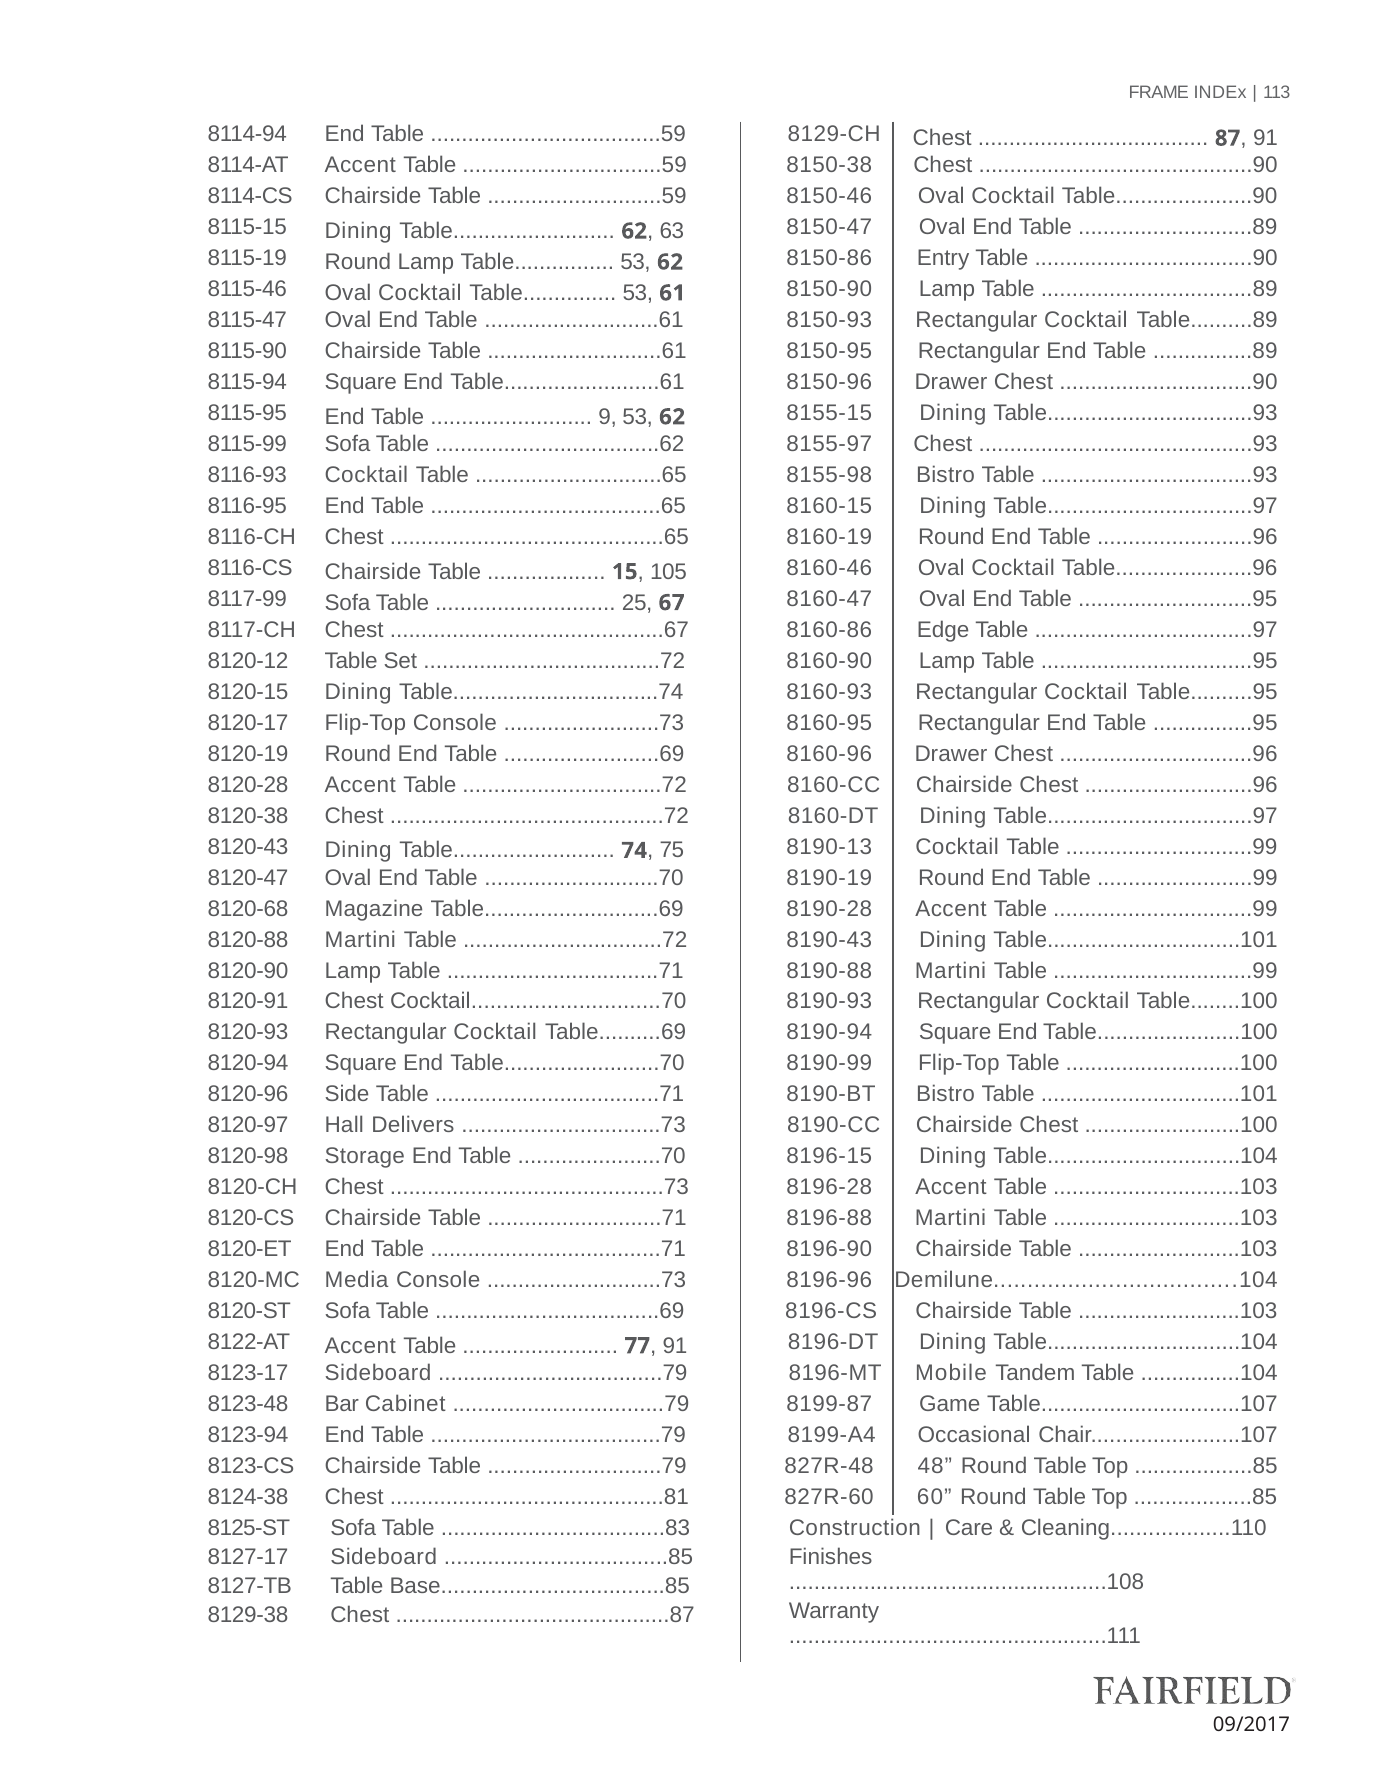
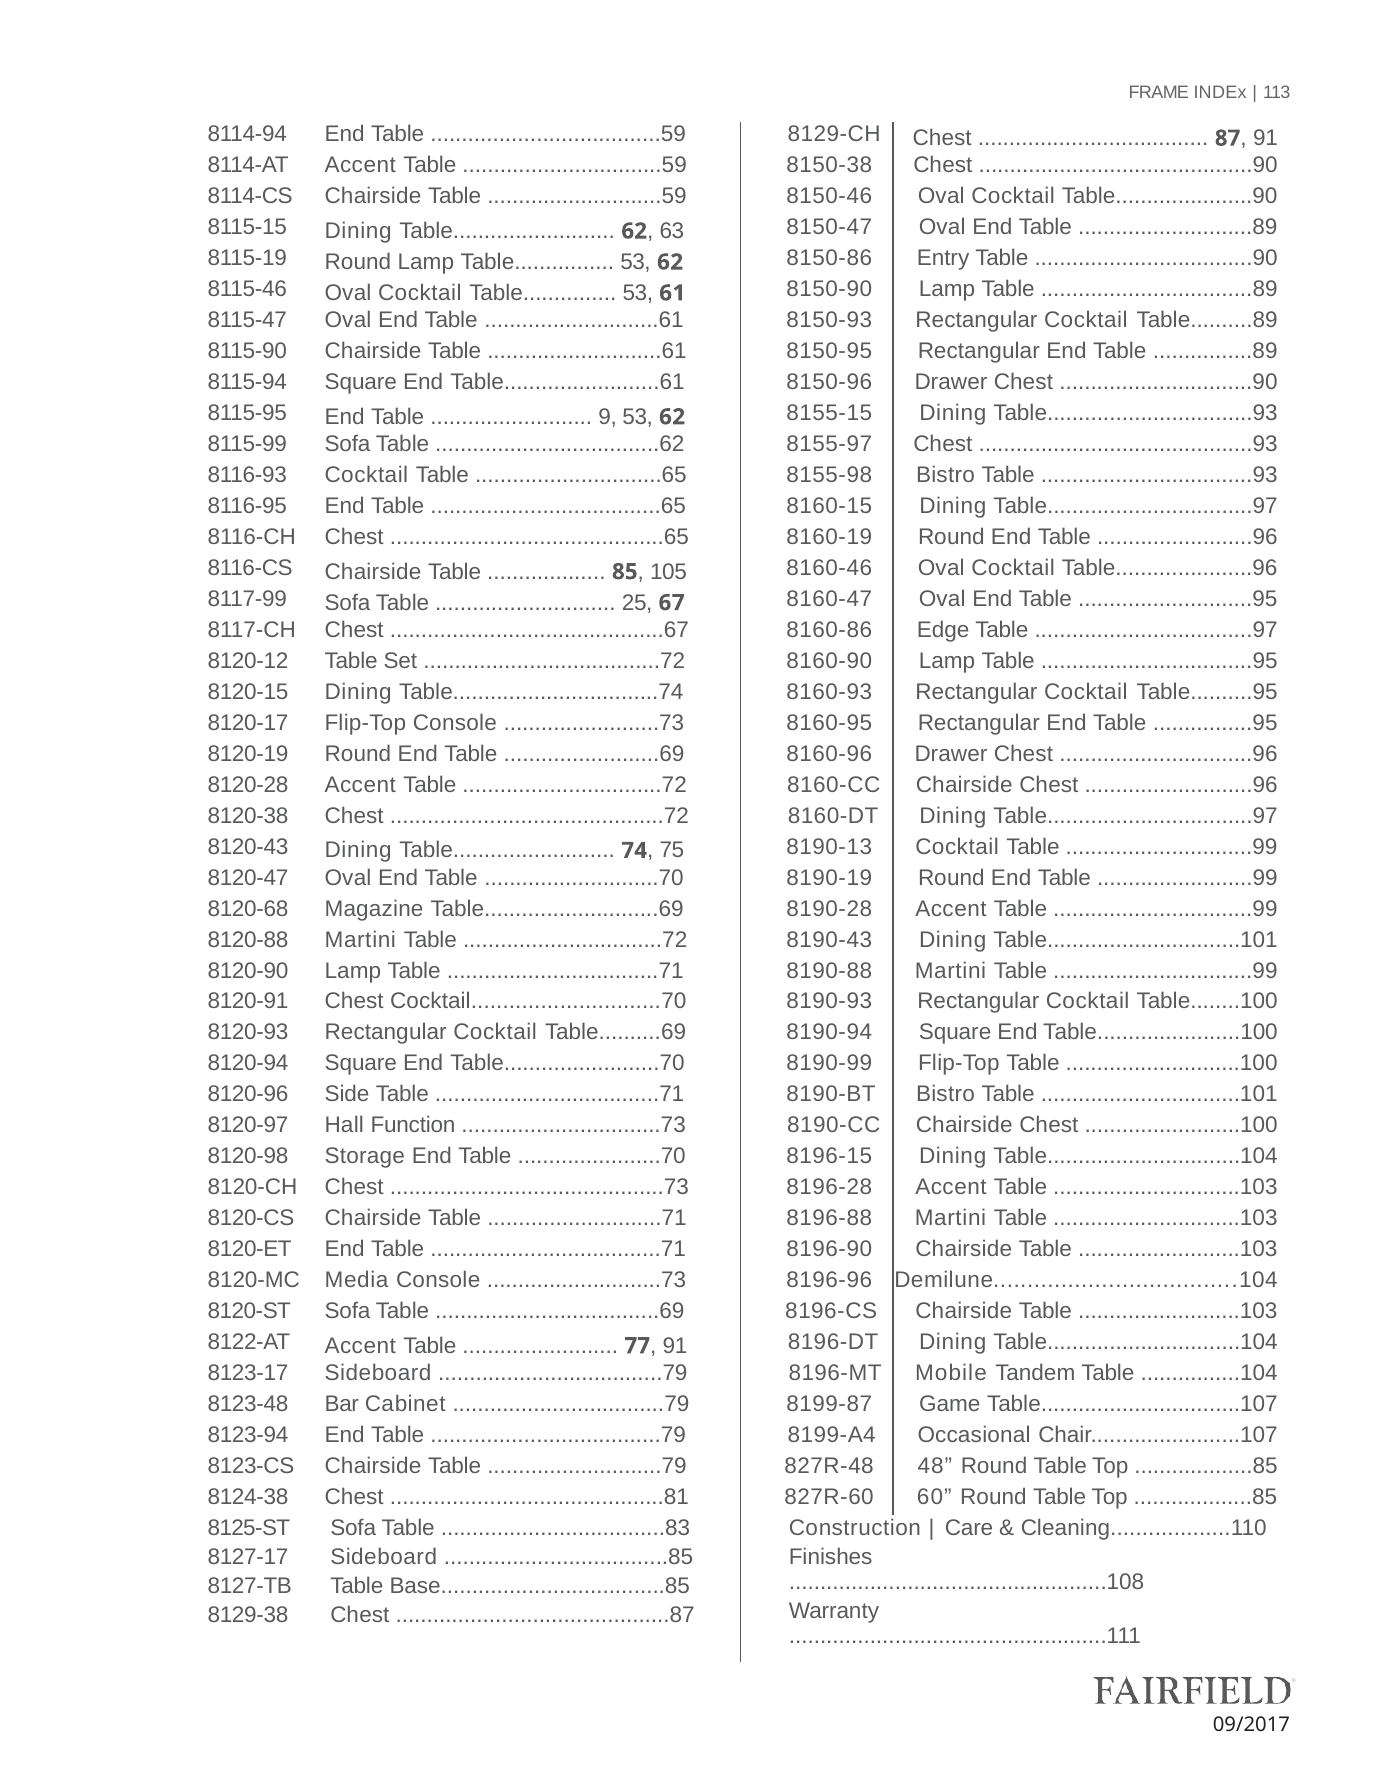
15: 15 -> 85
Delivers: Delivers -> Function
